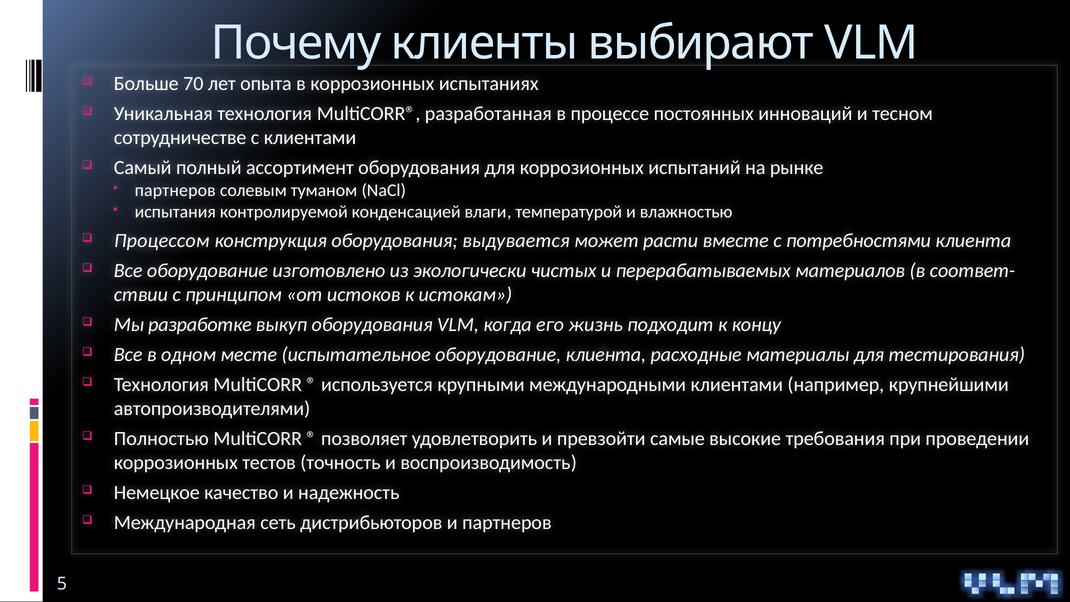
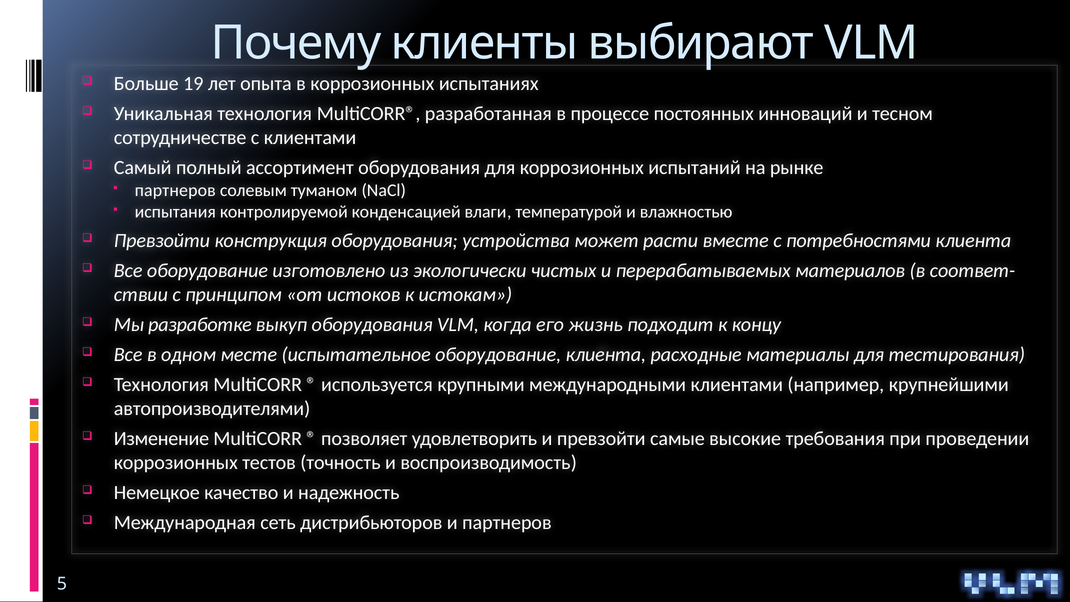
70: 70 -> 19
Процессом at (162, 241): Процессом -> Превзойти
выдувается: выдувается -> устройства
Полностью: Полностью -> Изменение
